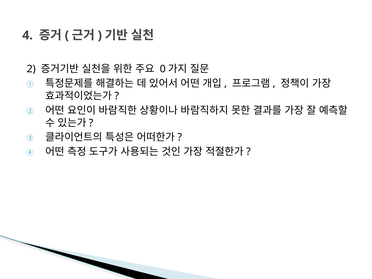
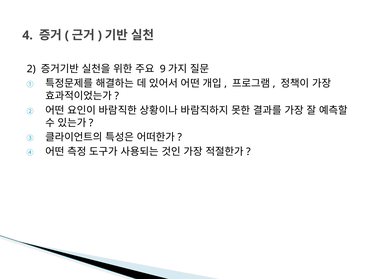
0: 0 -> 9
